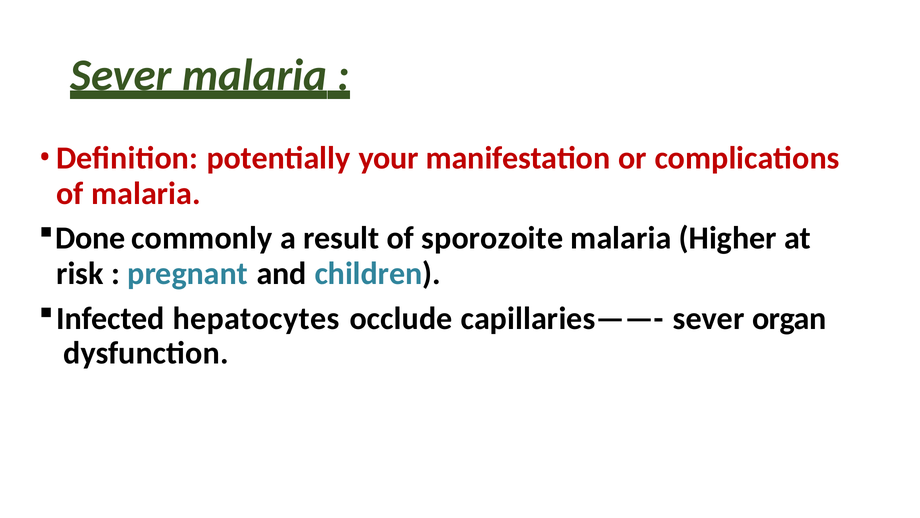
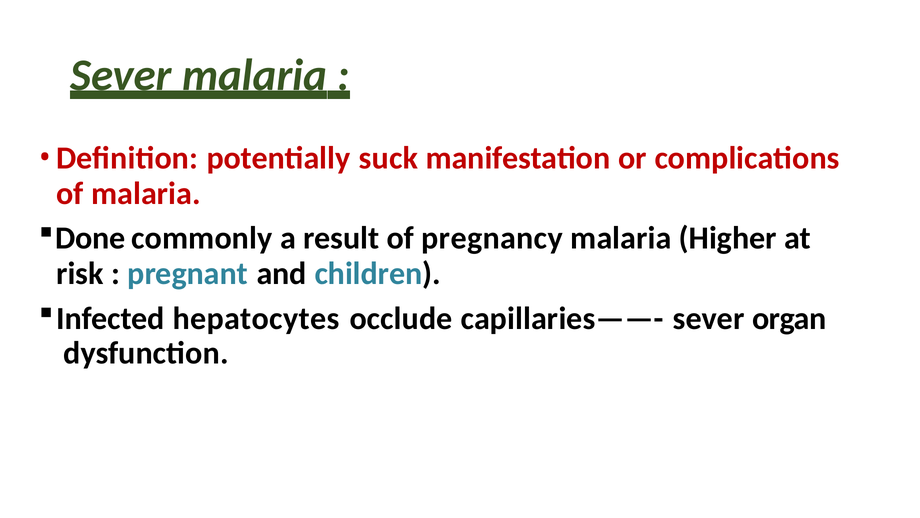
your: your -> suck
sporozoite: sporozoite -> pregnancy
